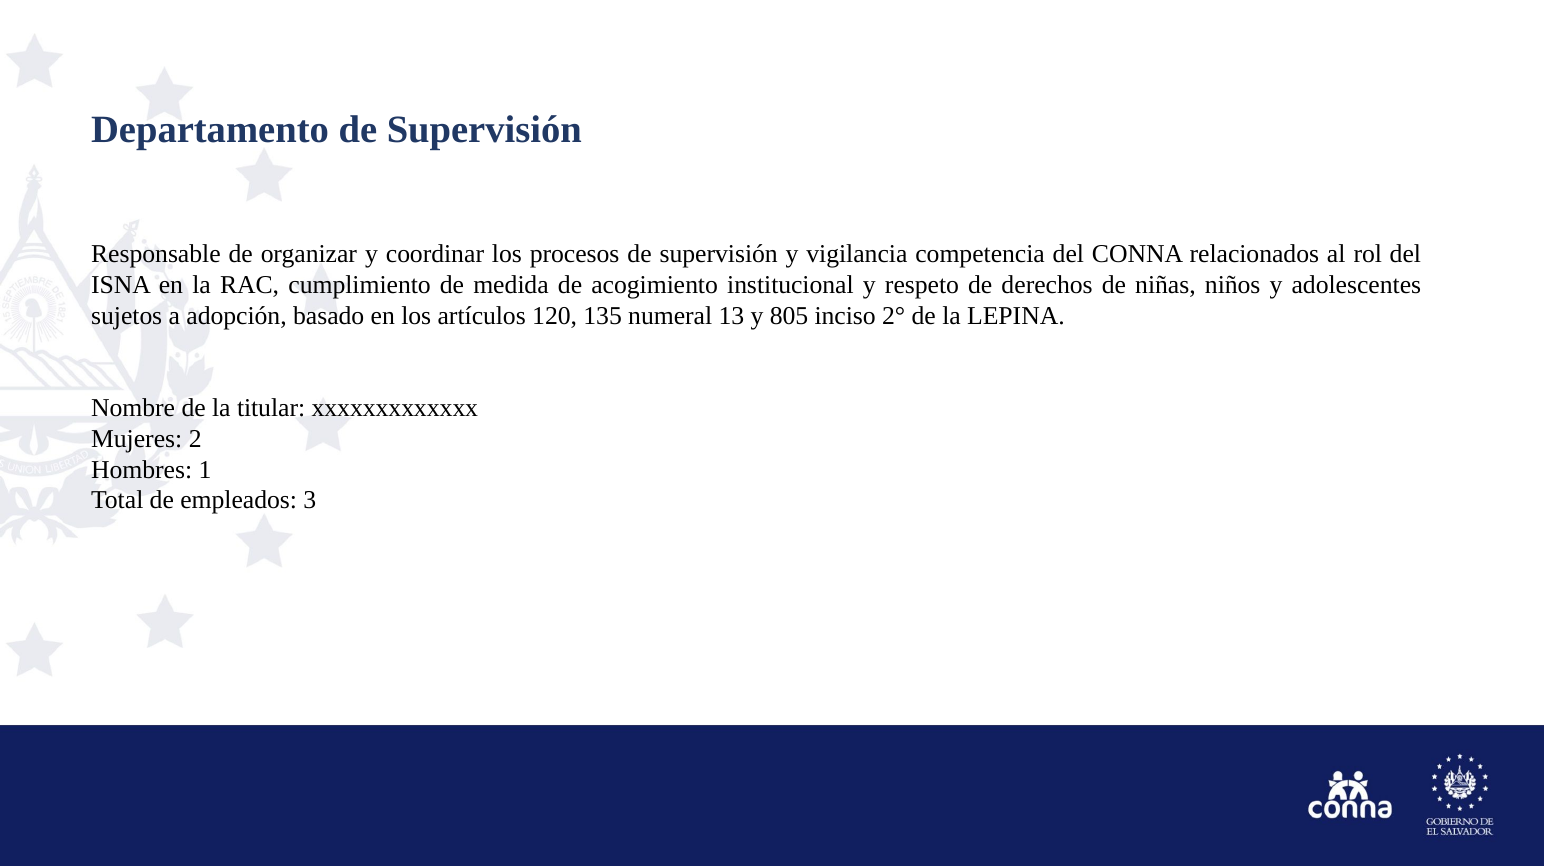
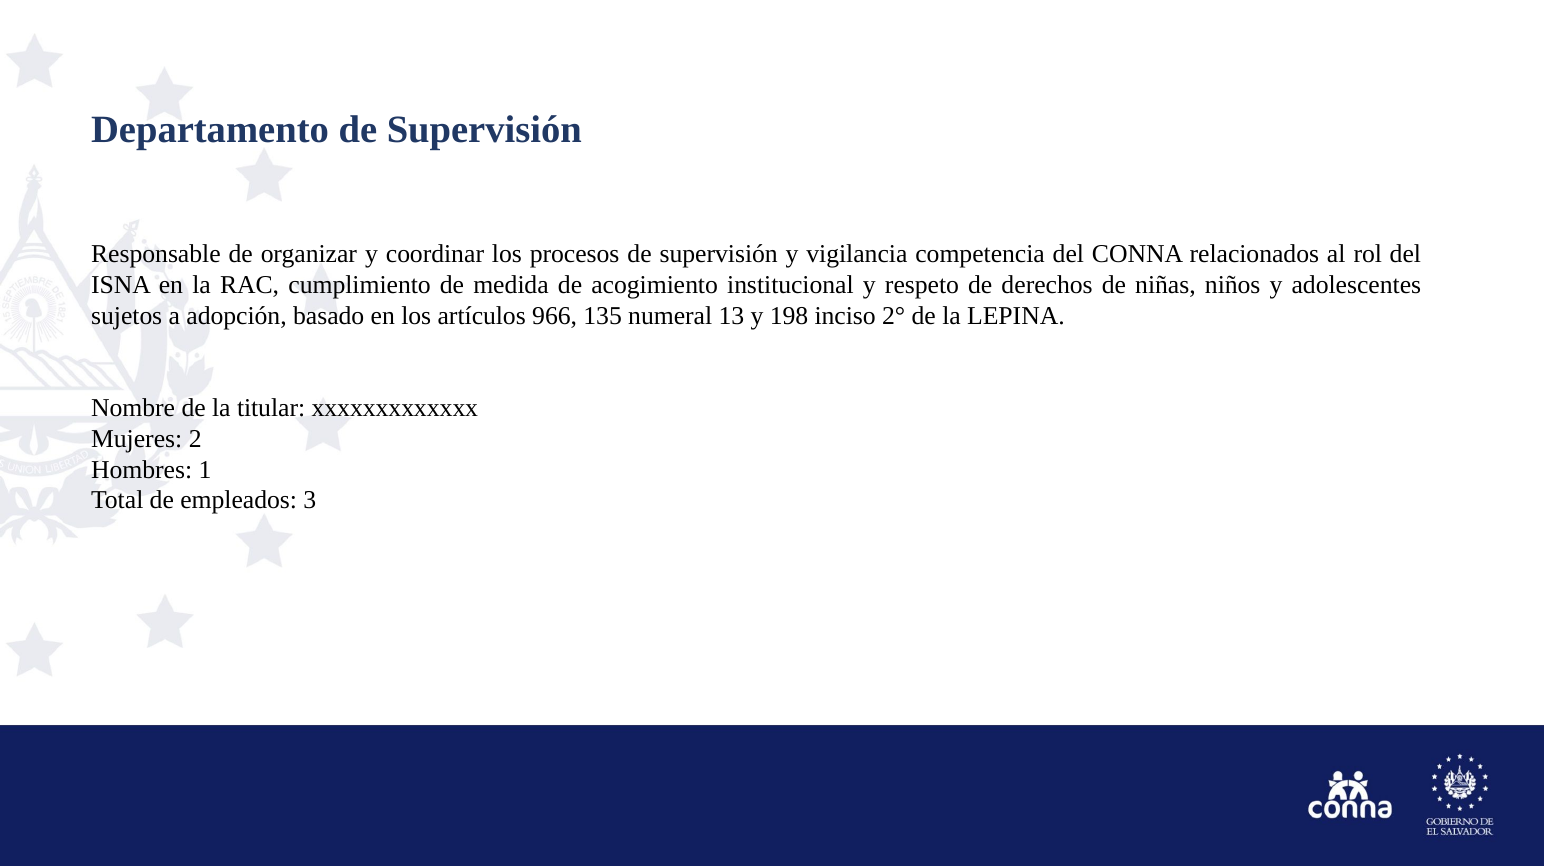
120: 120 -> 966
805: 805 -> 198
